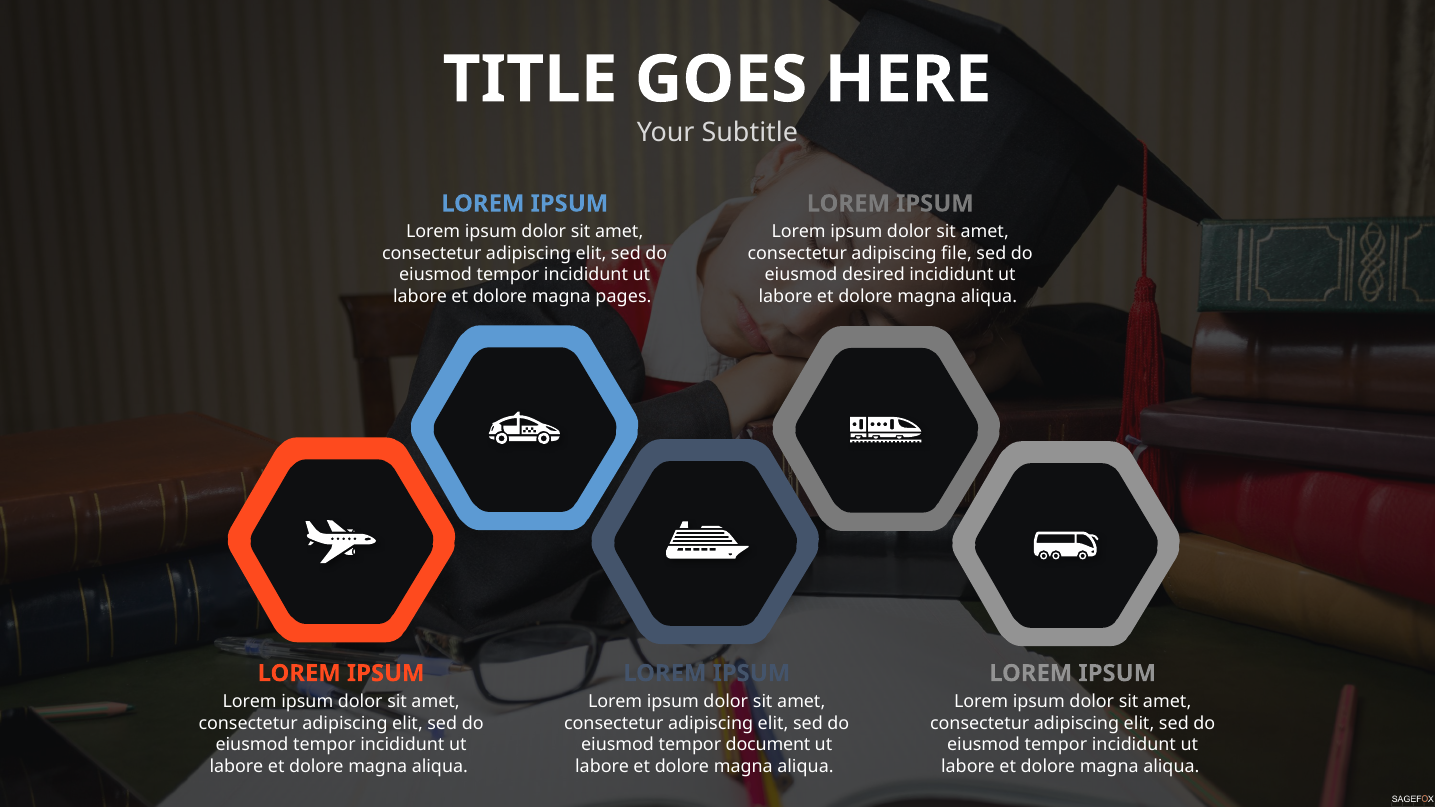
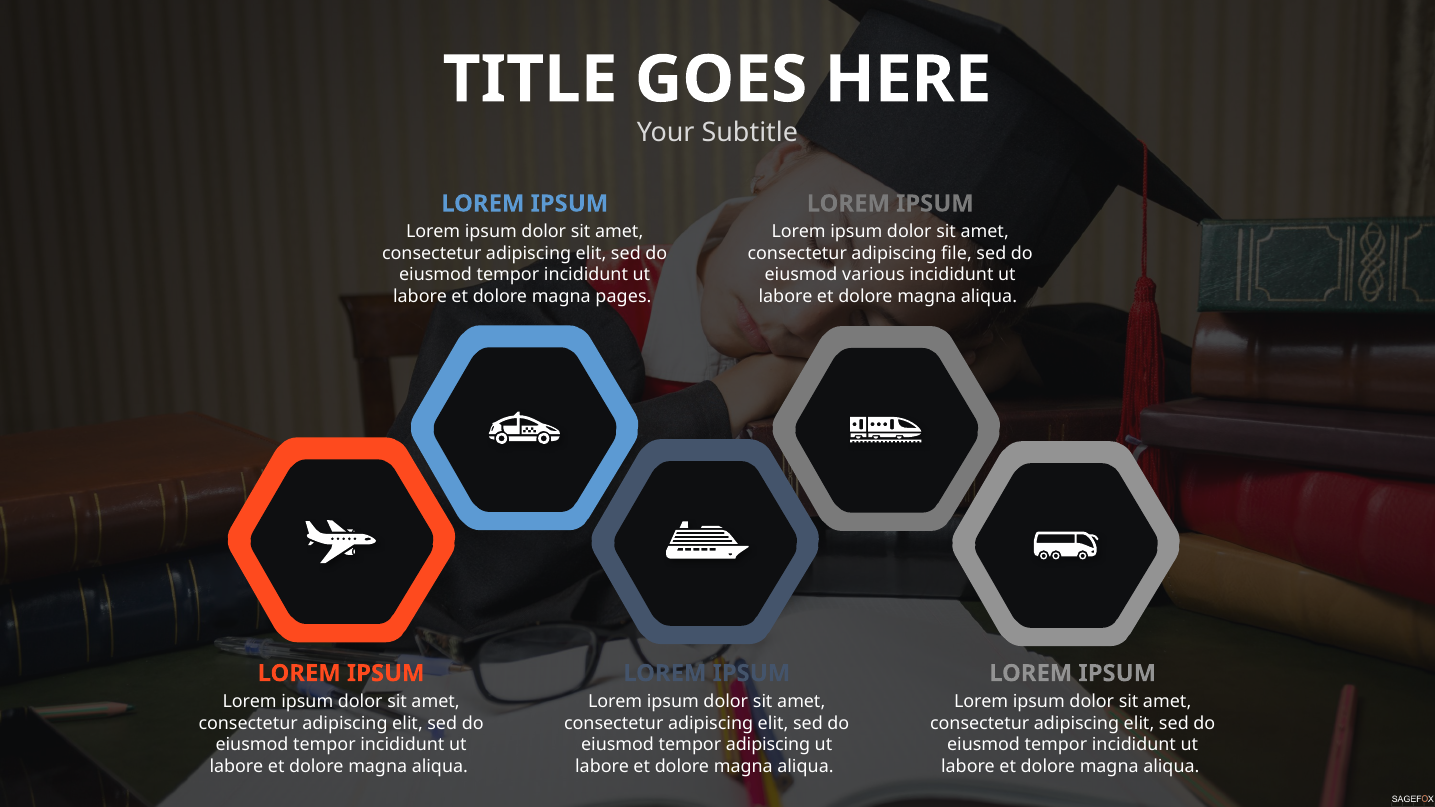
desired: desired -> various
tempor document: document -> adipiscing
